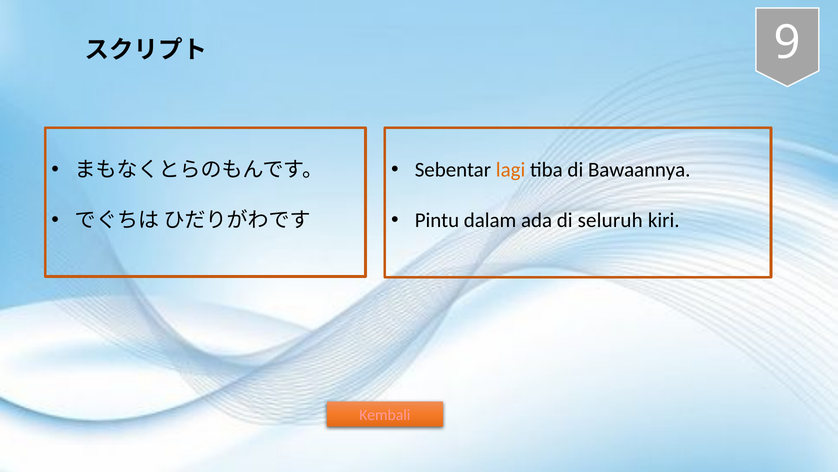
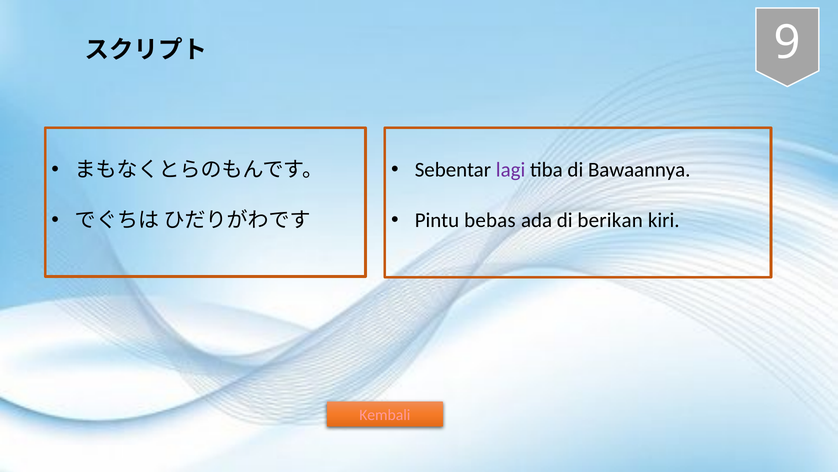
lagi colour: orange -> purple
dalam: dalam -> bebas
seluruh: seluruh -> berikan
